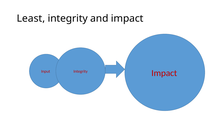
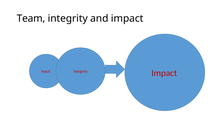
Least: Least -> Team
